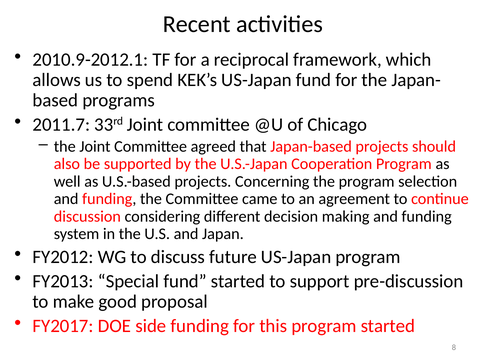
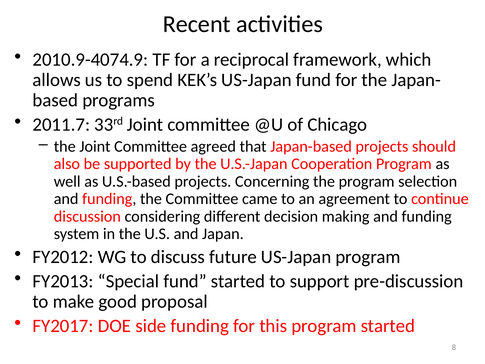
2010.9-2012.1: 2010.9-2012.1 -> 2010.9-4074.9
